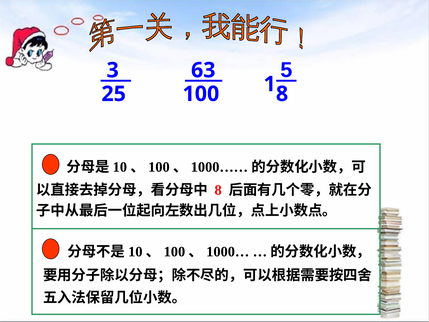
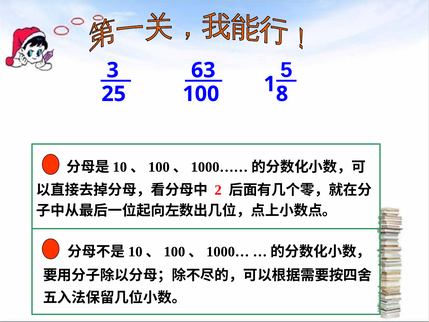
8 at (218, 190): 8 -> 2
